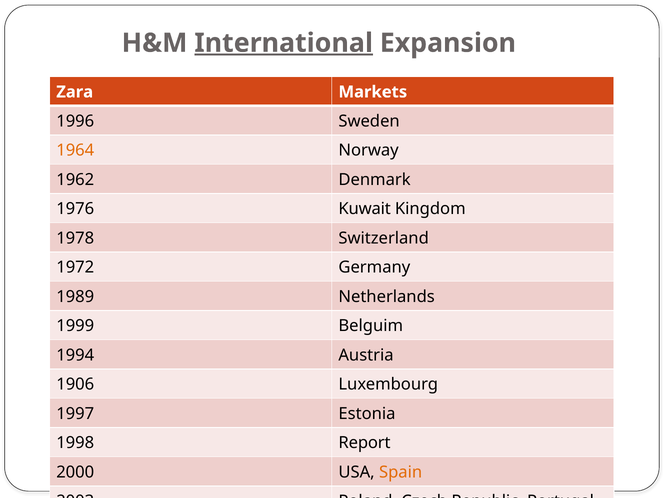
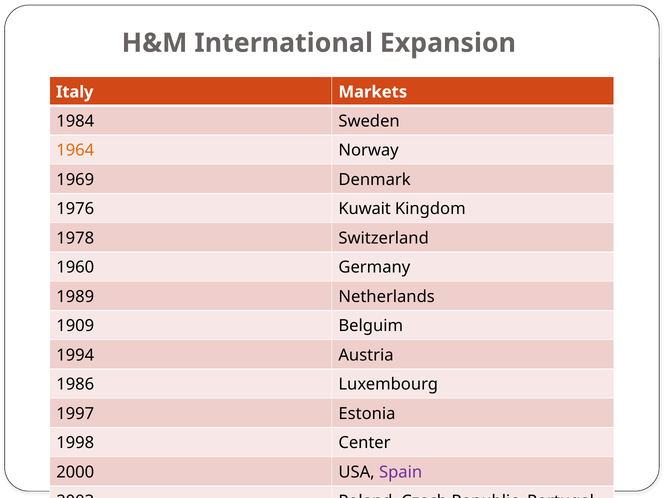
International underline: present -> none
Zara at (75, 92): Zara -> Italy
1996: 1996 -> 1984
1962: 1962 -> 1969
1972: 1972 -> 1960
1999: 1999 -> 1909
1906: 1906 -> 1986
Report: Report -> Center
Spain colour: orange -> purple
